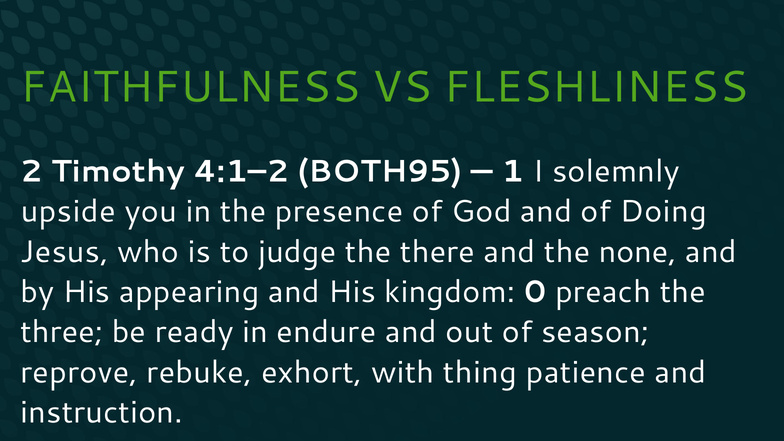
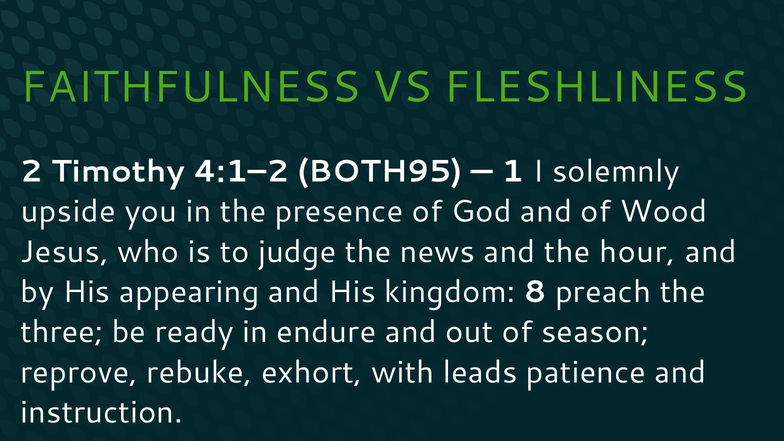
Doing: Doing -> Wood
there: there -> news
none: none -> hour
0: 0 -> 8
thing: thing -> leads
